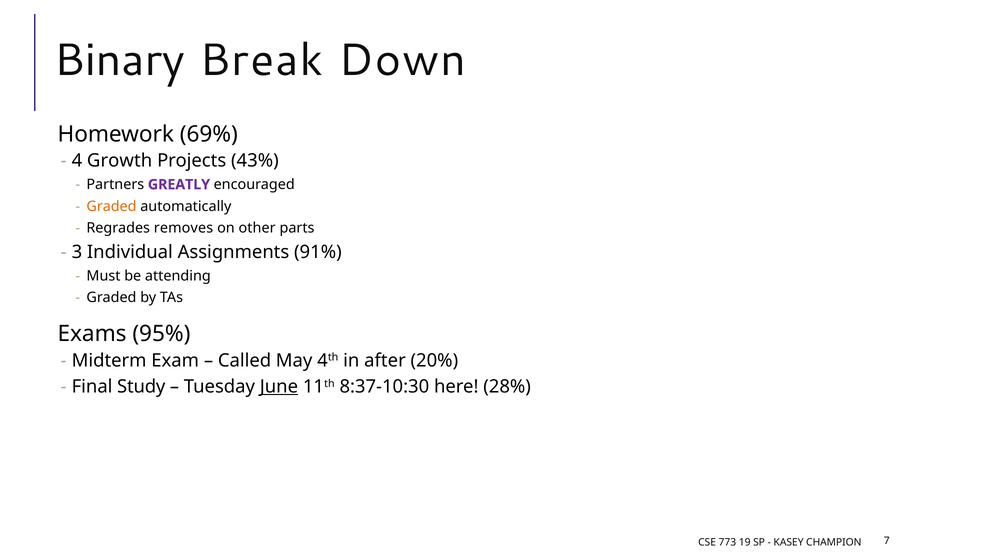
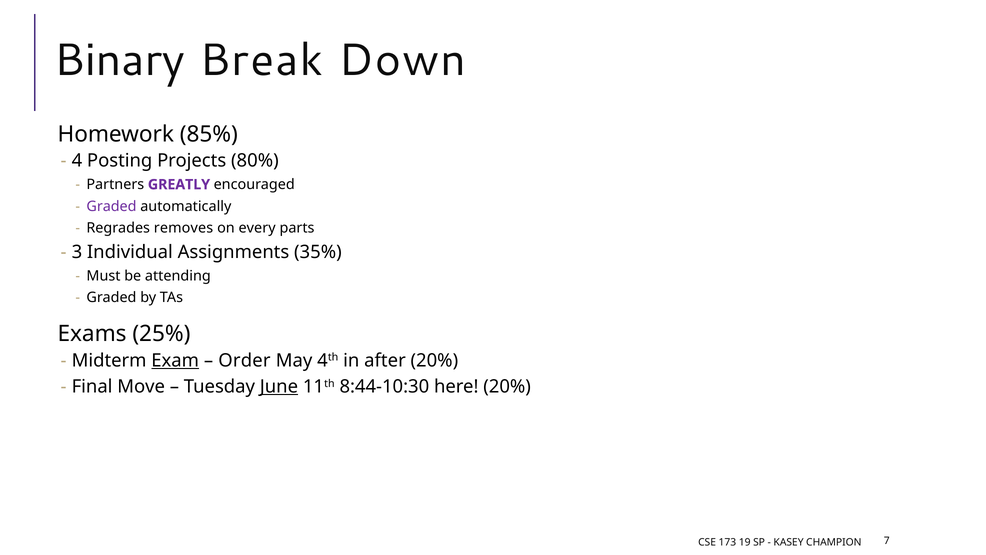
69%: 69% -> 85%
Growth: Growth -> Posting
43%: 43% -> 80%
Graded at (111, 206) colour: orange -> purple
other: other -> every
91%: 91% -> 35%
95%: 95% -> 25%
Exam underline: none -> present
Called: Called -> Order
Study: Study -> Move
8:37-10:30: 8:37-10:30 -> 8:44-10:30
here 28%: 28% -> 20%
773: 773 -> 173
